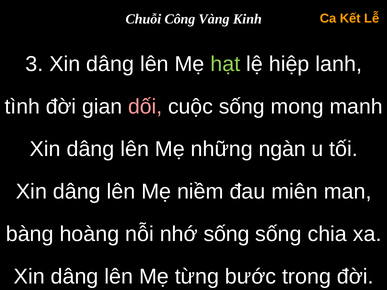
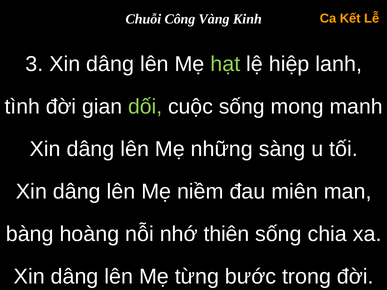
dối colour: pink -> light green
ngàn: ngàn -> sàng
nhớ sống: sống -> thiên
